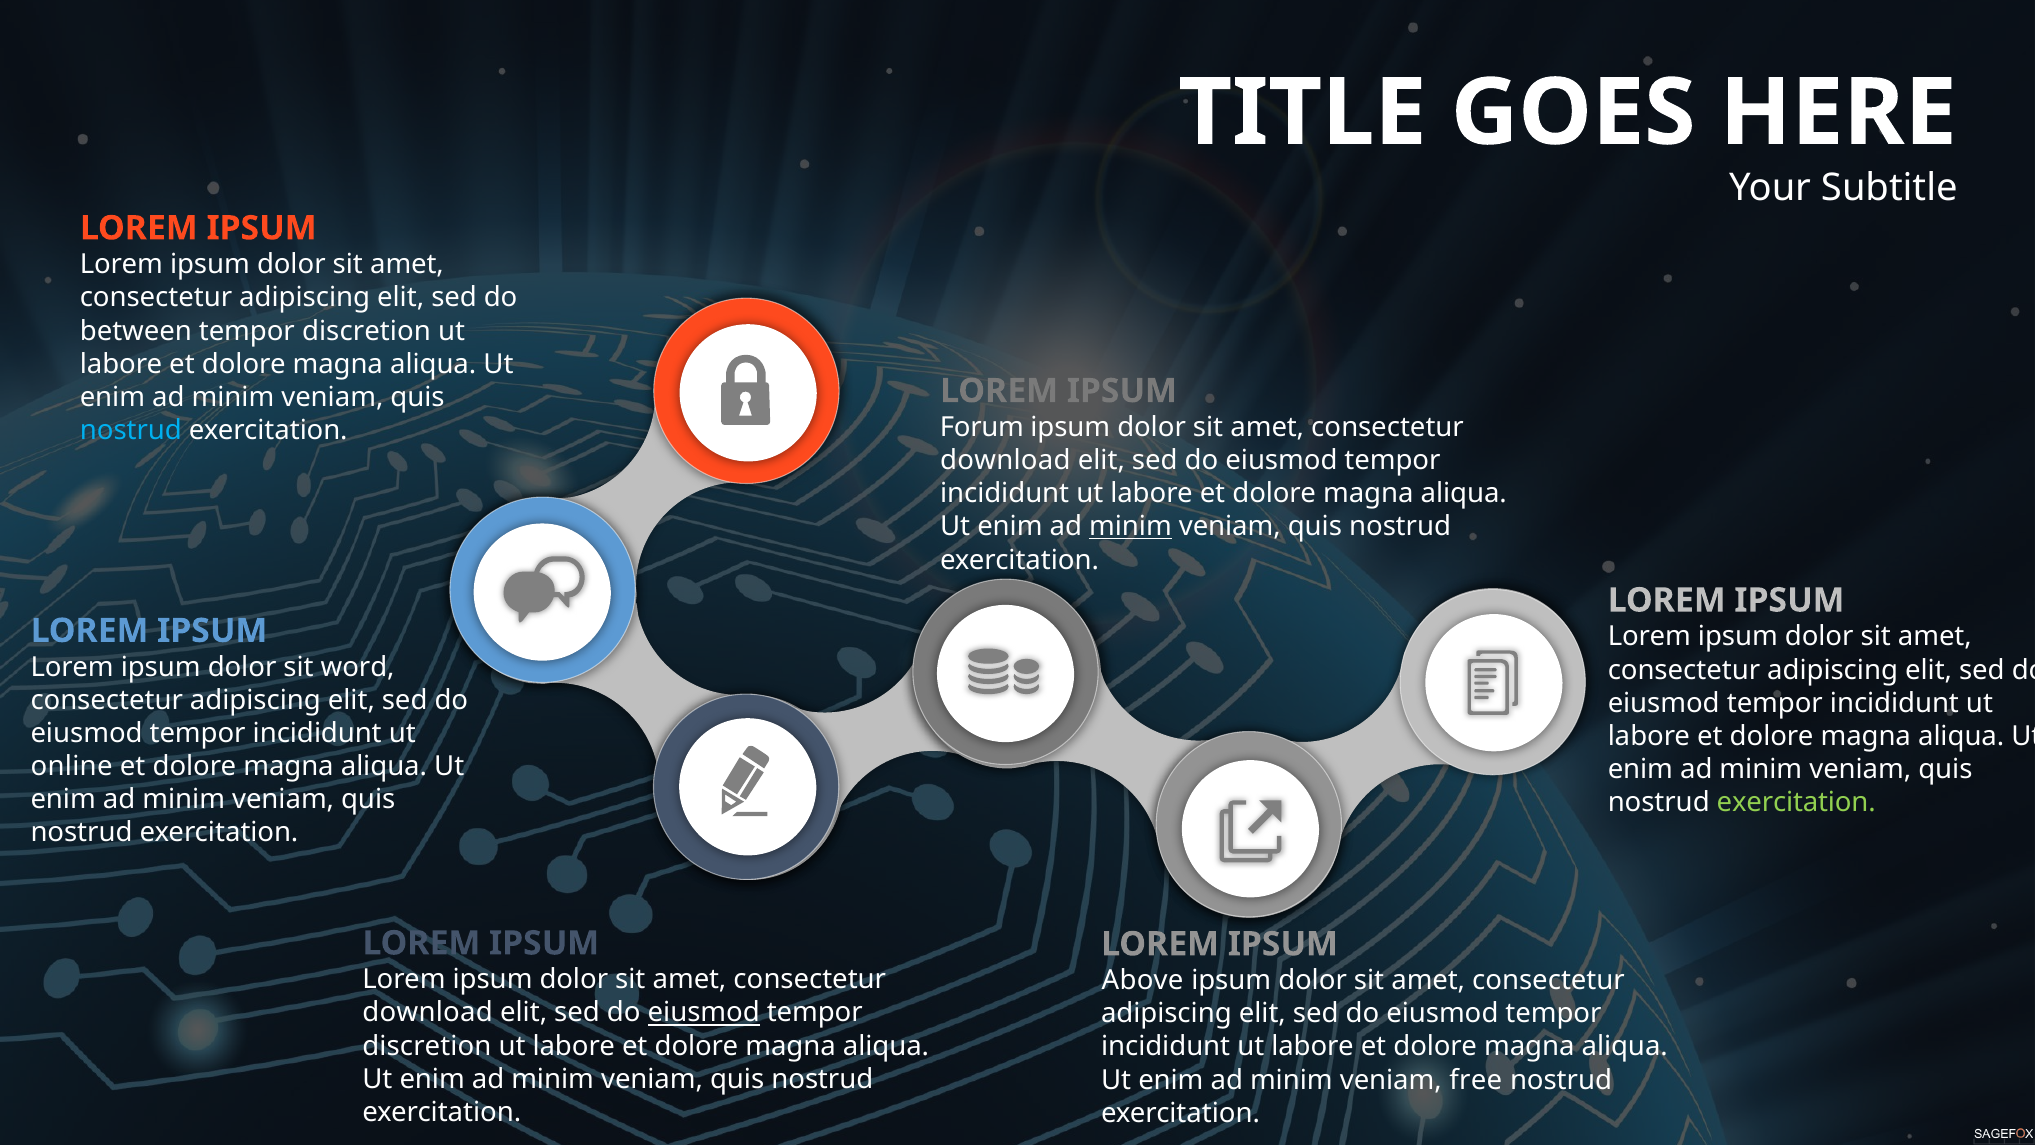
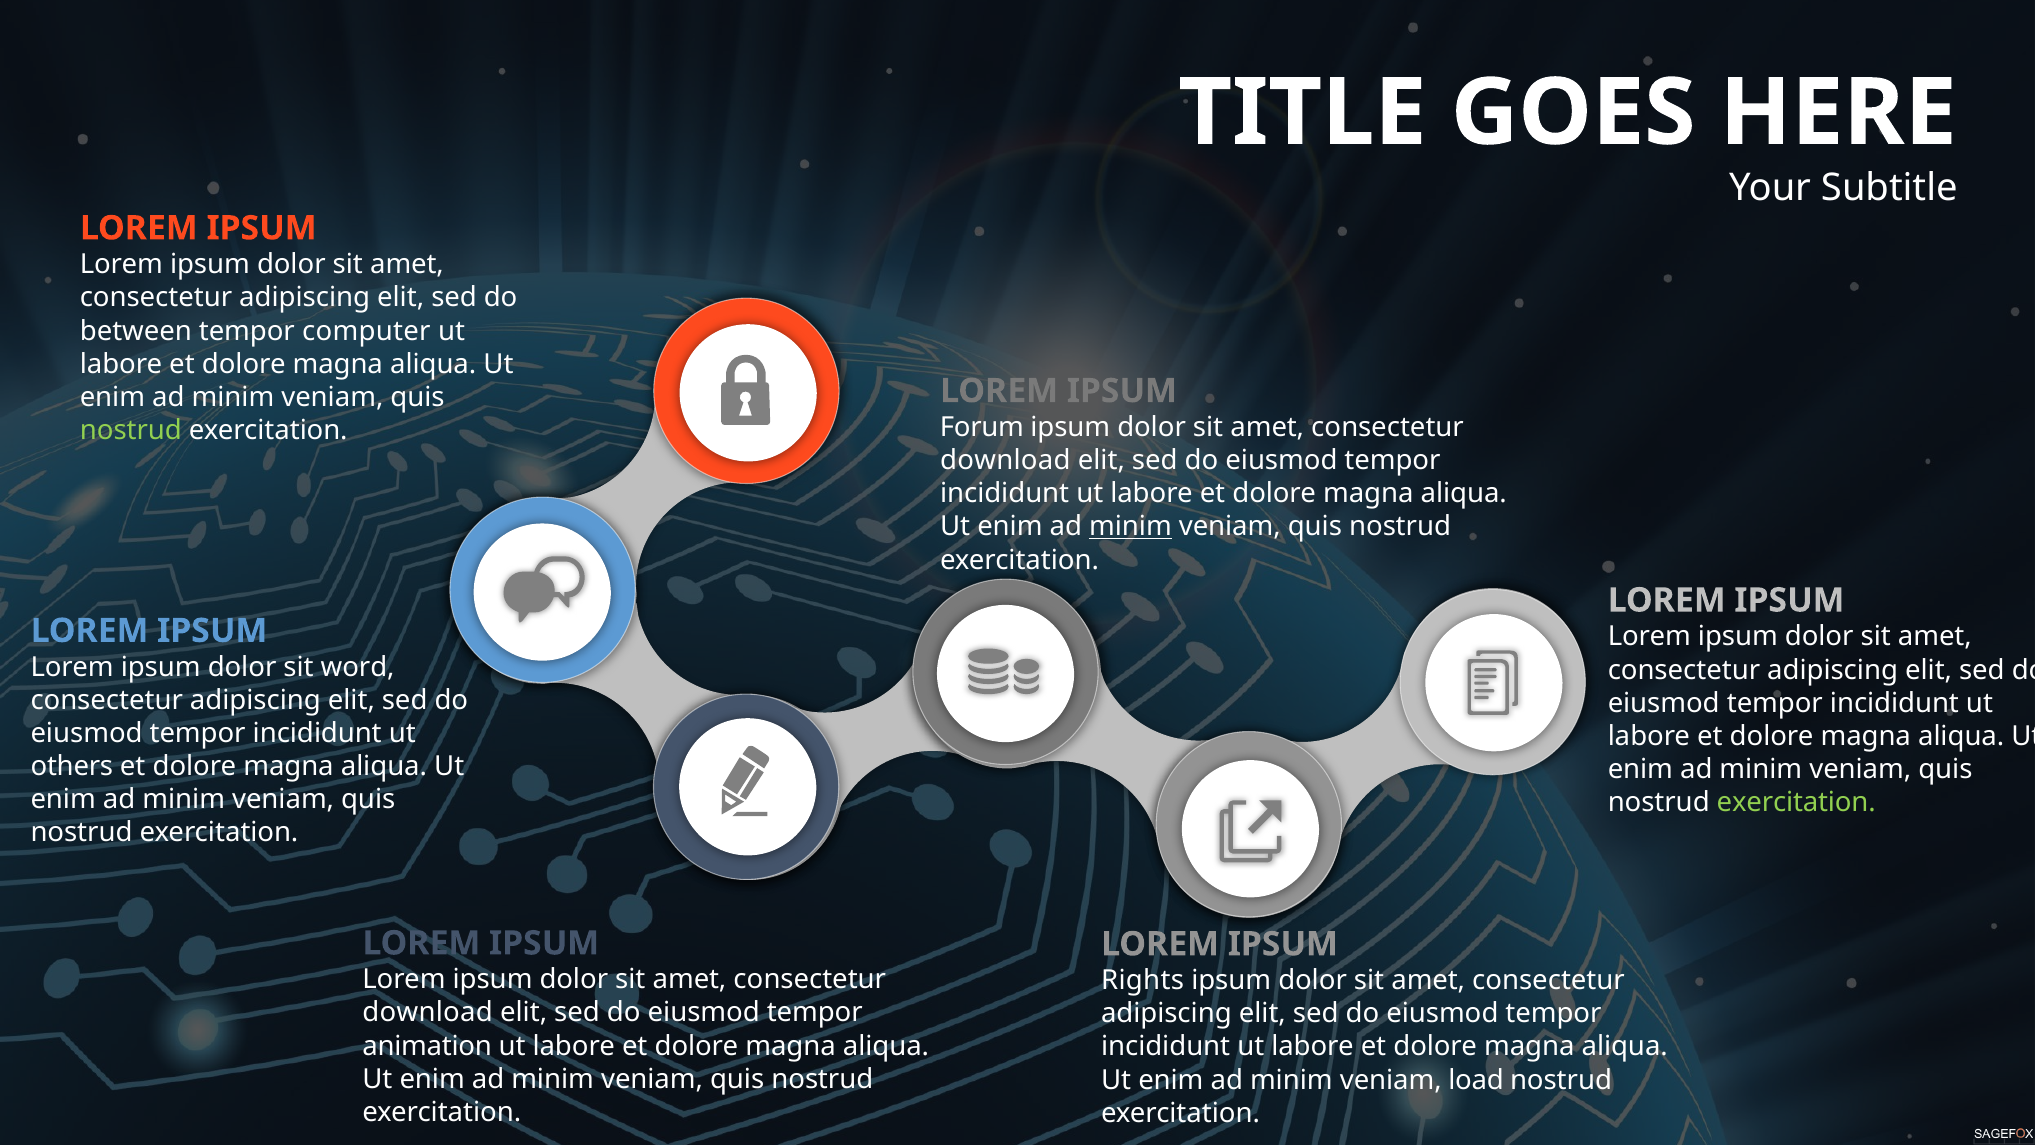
discretion at (366, 331): discretion -> computer
nostrud at (131, 430) colour: light blue -> light green
online: online -> others
Above: Above -> Rights
eiusmod at (704, 1013) underline: present -> none
discretion at (427, 1046): discretion -> animation
free: free -> load
